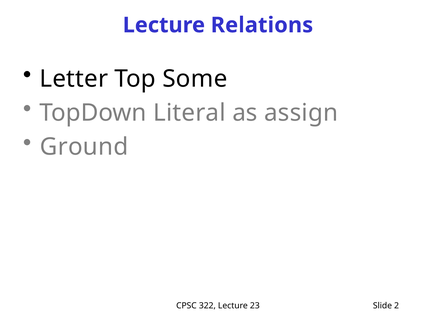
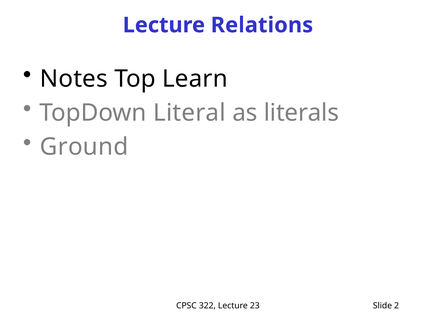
Letter: Letter -> Notes
Some: Some -> Learn
assign: assign -> literals
